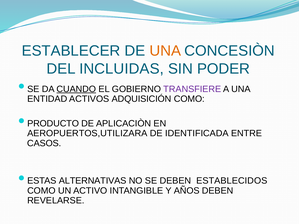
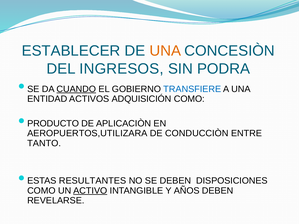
INCLUIDAS: INCLUIDAS -> INGRESOS
PODER: PODER -> PODRA
TRANSFIERE colour: purple -> blue
IDENTIFICADA: IDENTIFICADA -> CONDUCCIÒN
CASOS: CASOS -> TANTO
ALTERNATIVAS: ALTERNATIVAS -> RESULTANTES
ESTABLECIDOS: ESTABLECIDOS -> DISPOSICIONES
ACTIVO underline: none -> present
